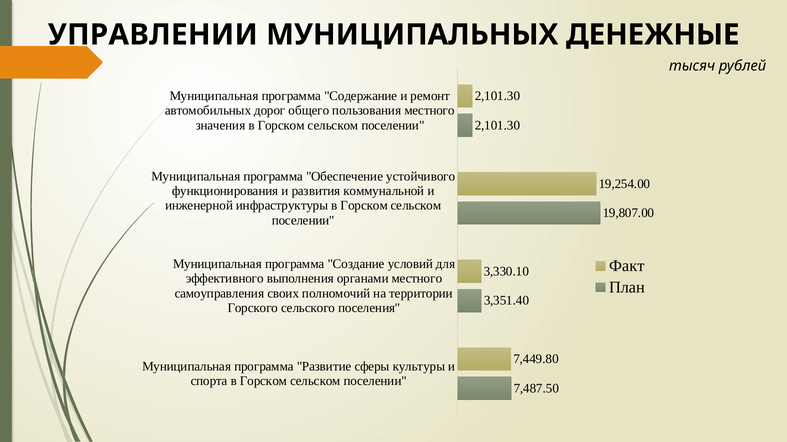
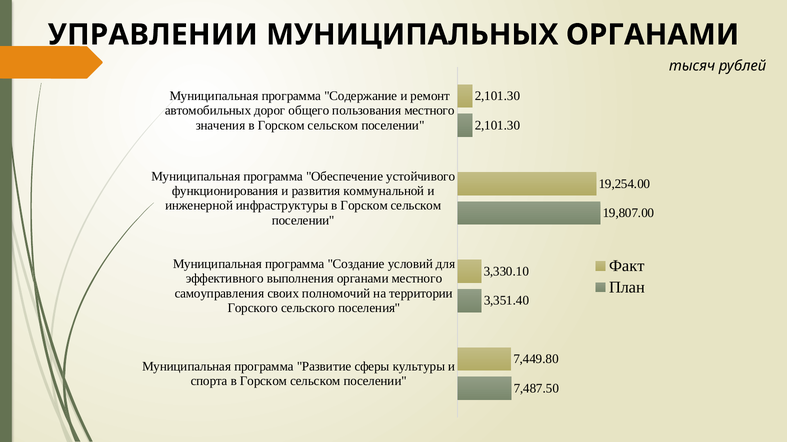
МУНИЦИПАЛЬНЫХ ДЕНЕЖНЫЕ: ДЕНЕЖНЫЕ -> ОРГАНАМИ
